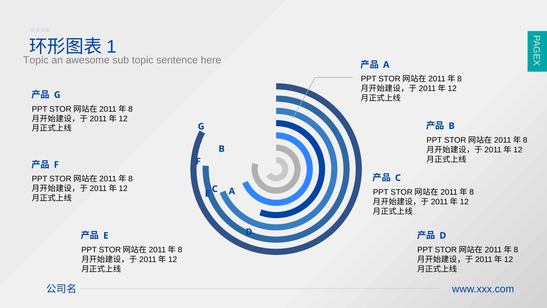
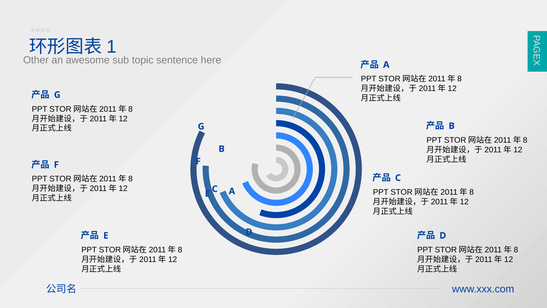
Topic at (36, 60): Topic -> Other
